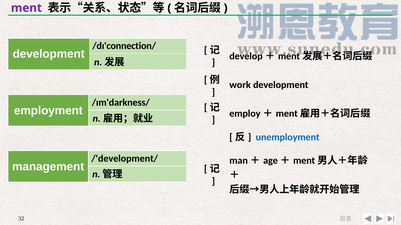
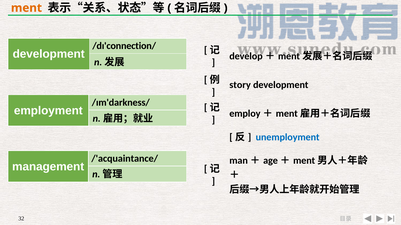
ment colour: purple -> orange
work: work -> story
/'development/: /'development/ -> /'acquaintance/
